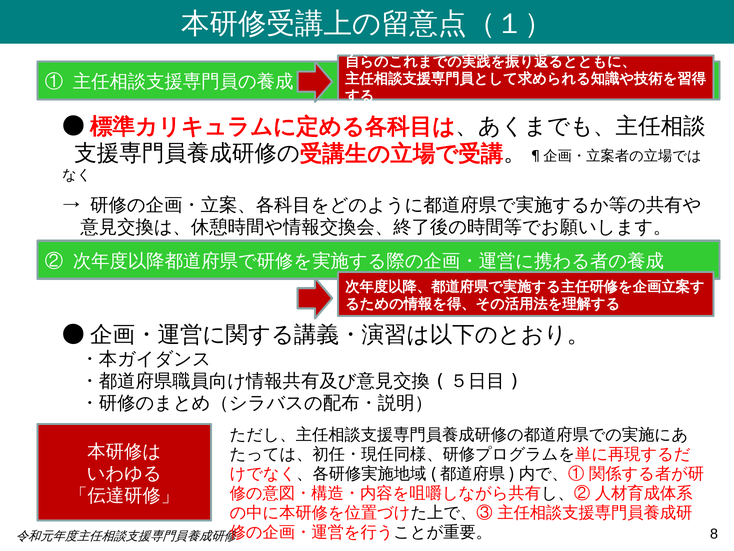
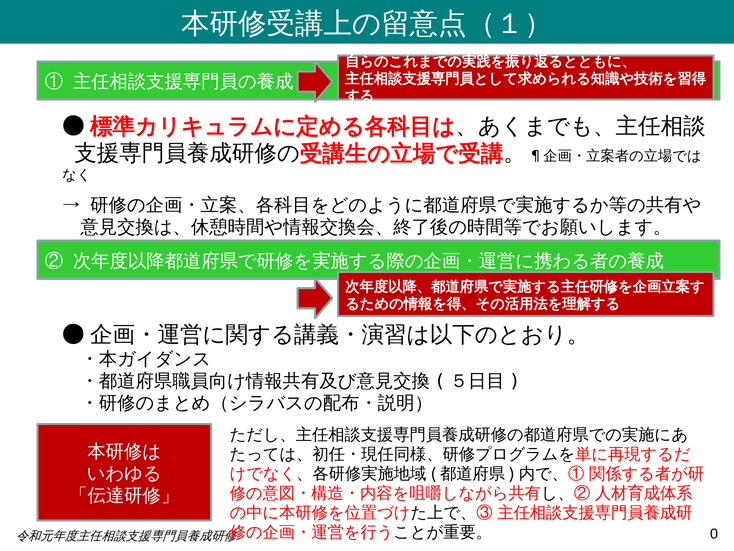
8: 8 -> 0
